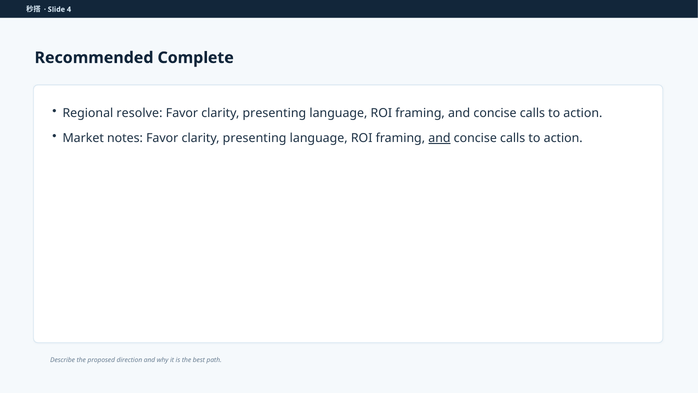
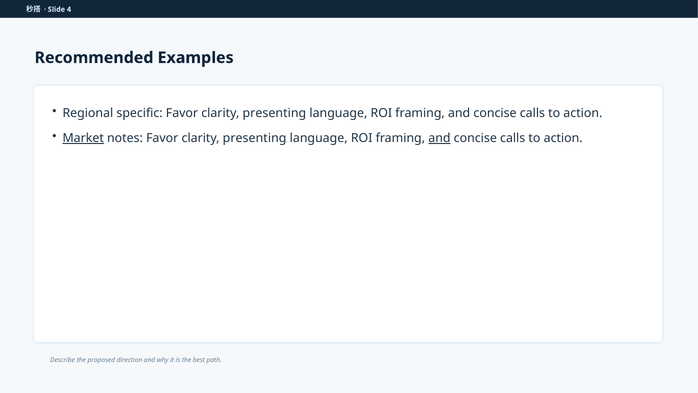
Complete: Complete -> Examples
resolve: resolve -> specific
Market underline: none -> present
